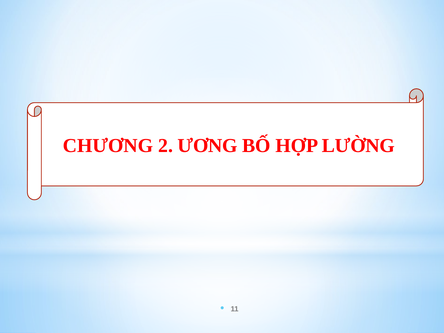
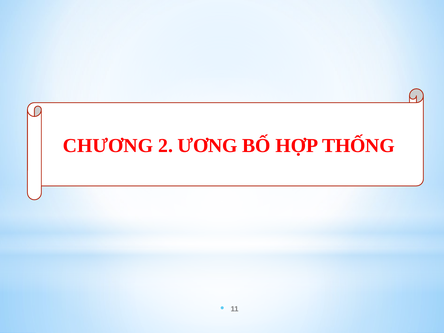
LƯỜNG: LƯỜNG -> THỐNG
